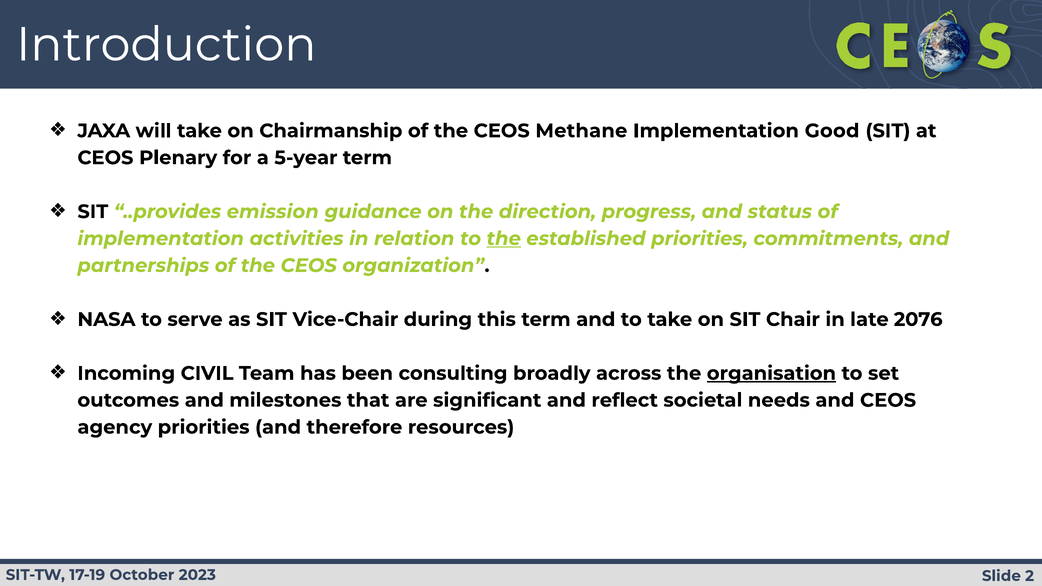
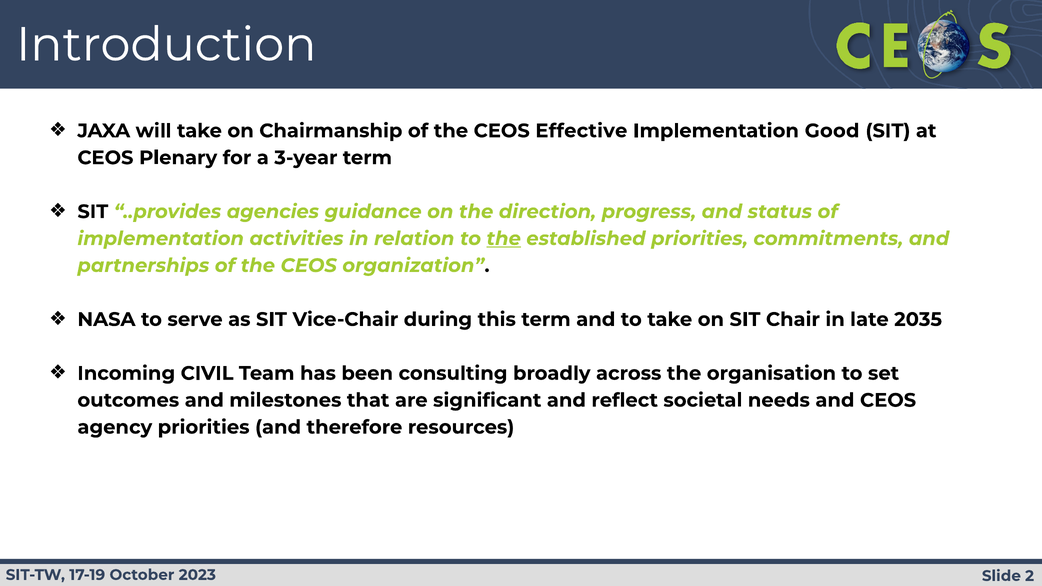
Methane: Methane -> Effective
5-year: 5-year -> 3-year
emission: emission -> agencies
2076: 2076 -> 2035
organisation underline: present -> none
